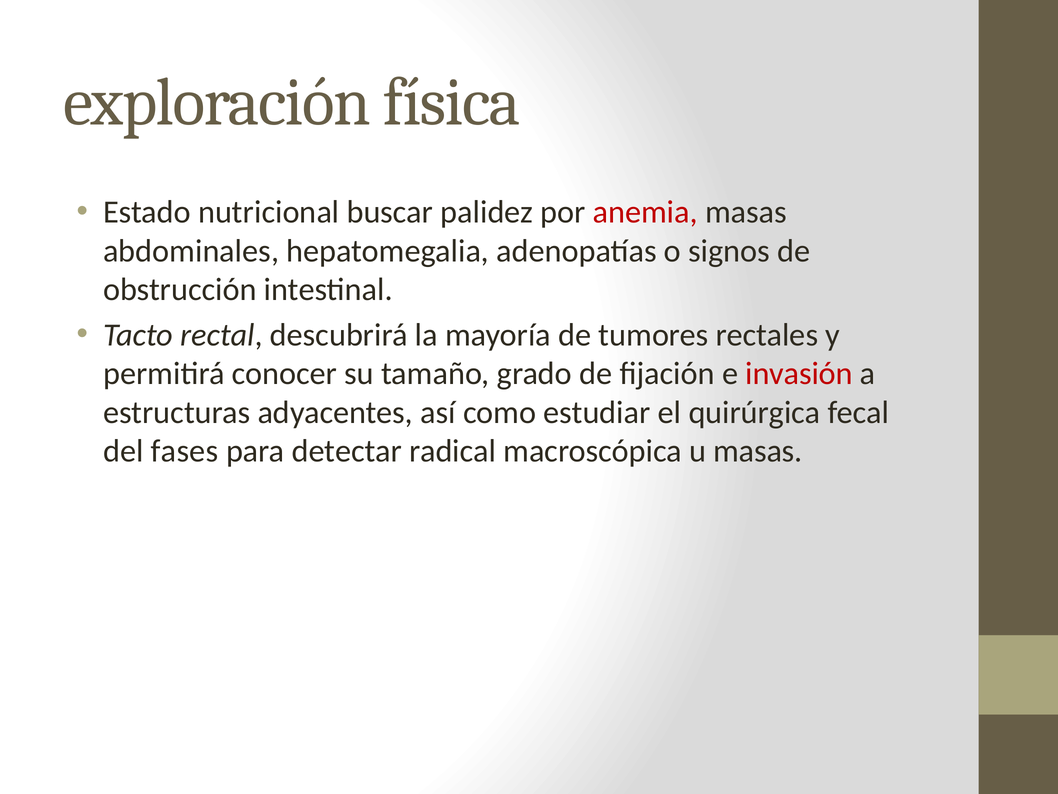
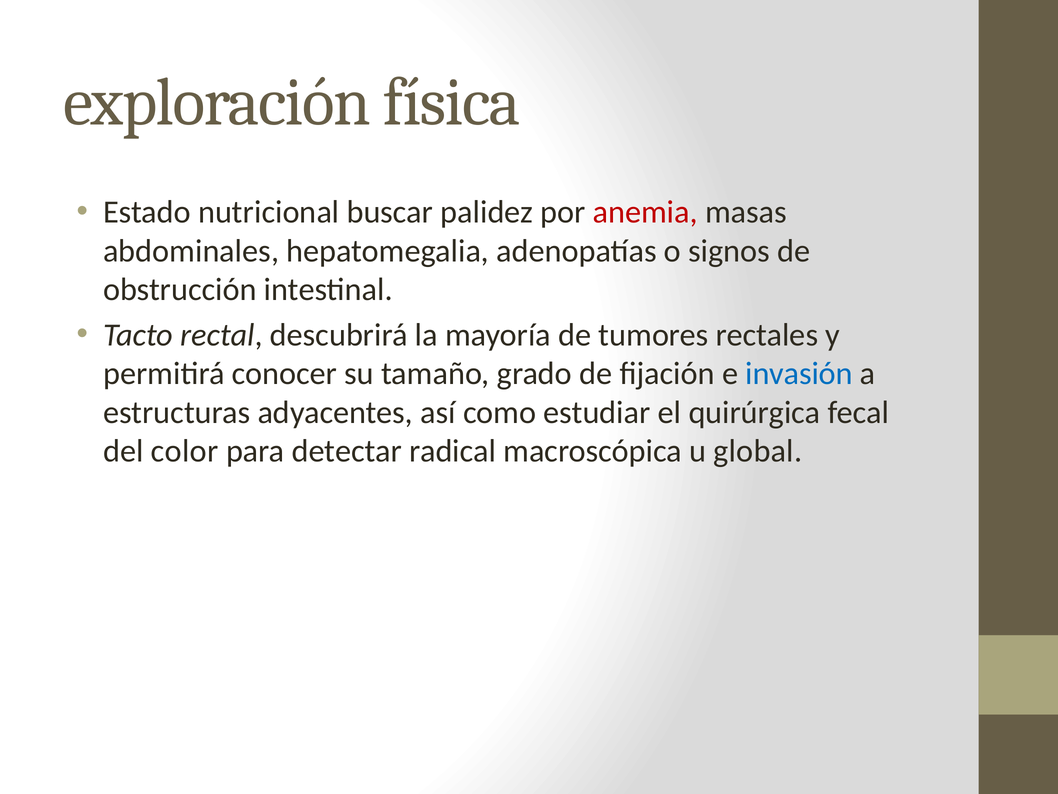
invasión colour: red -> blue
fases: fases -> color
u masas: masas -> global
